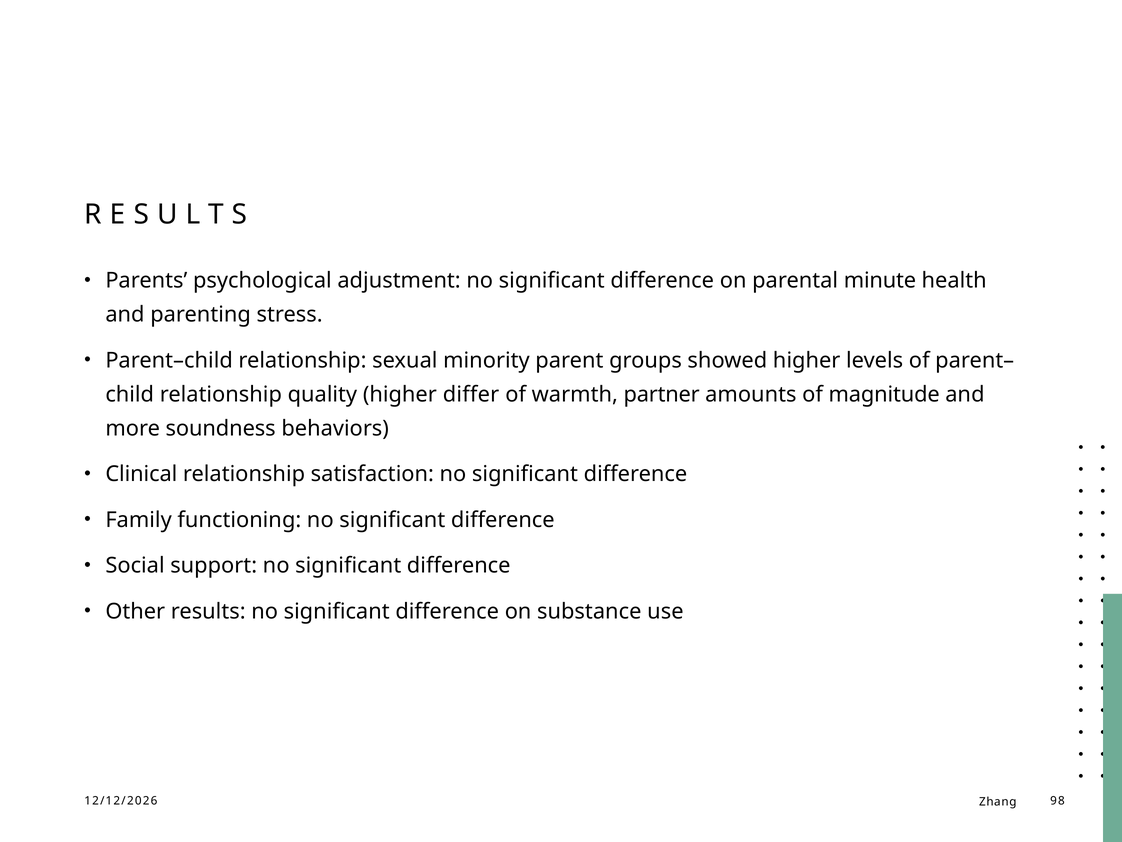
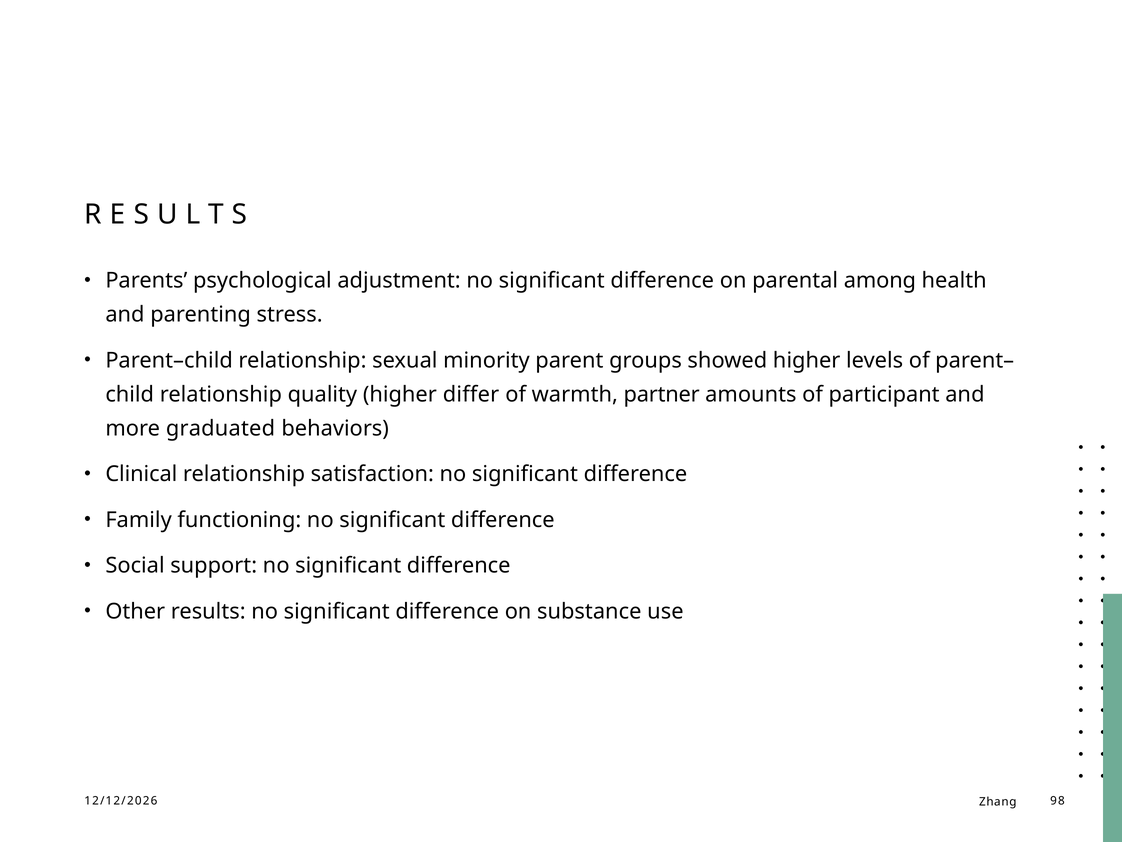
minute: minute -> among
magnitude: magnitude -> participant
soundness: soundness -> graduated
